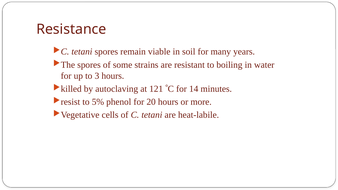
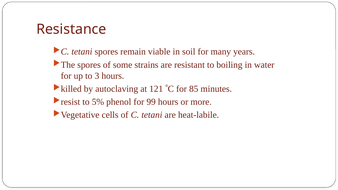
14: 14 -> 85
20: 20 -> 99
